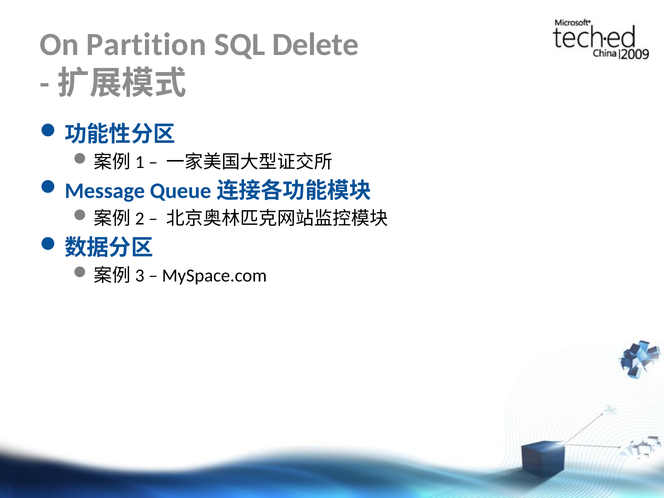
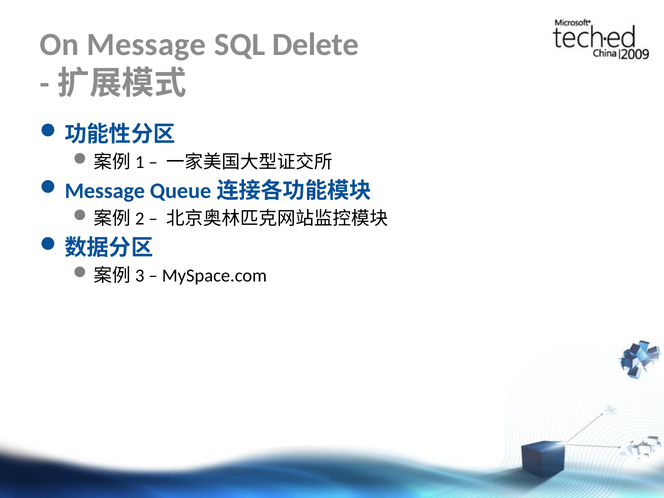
On Partition: Partition -> Message
